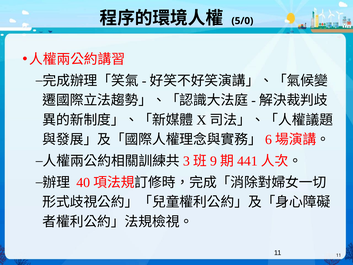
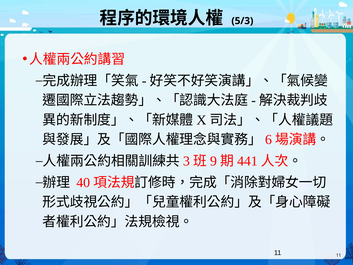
5/0: 5/0 -> 5/3
